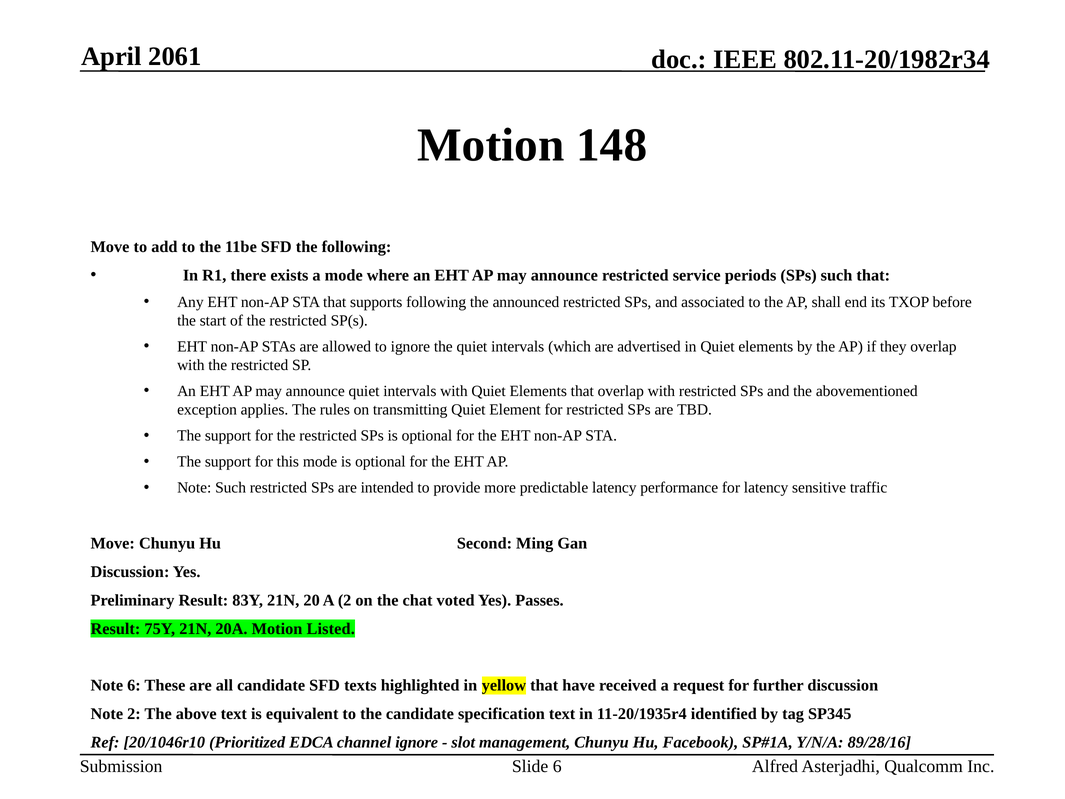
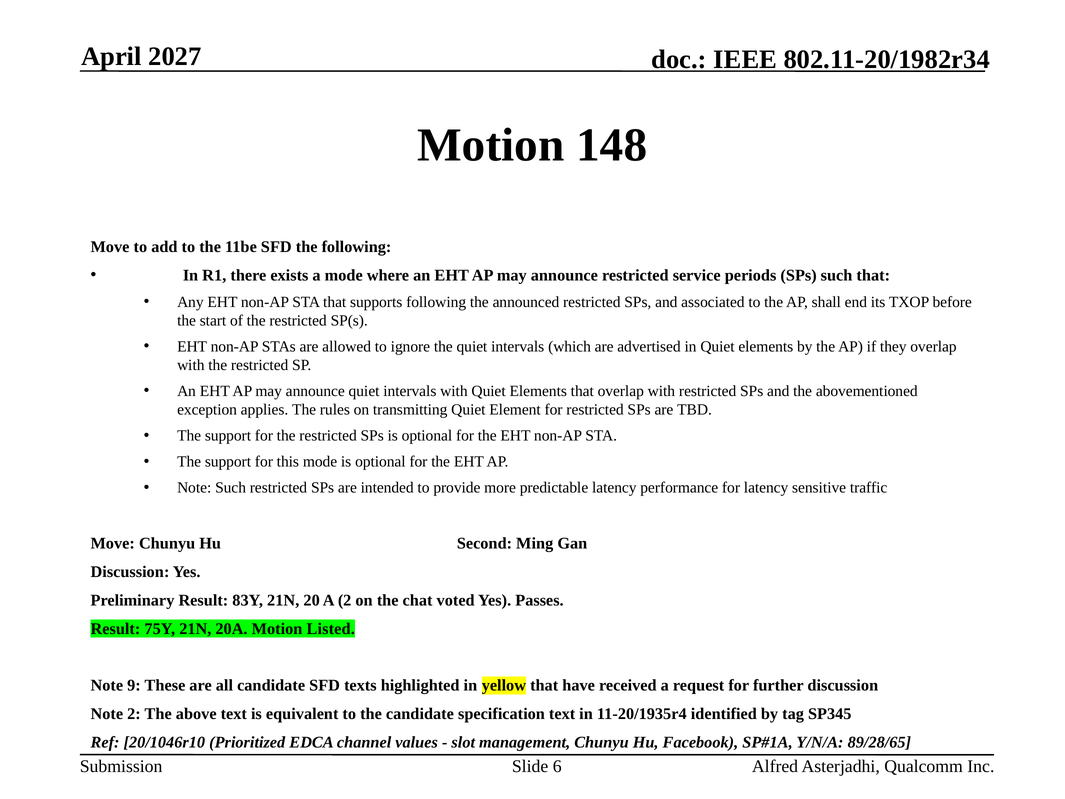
2061: 2061 -> 2027
Note 6: 6 -> 9
channel ignore: ignore -> values
89/28/16: 89/28/16 -> 89/28/65
